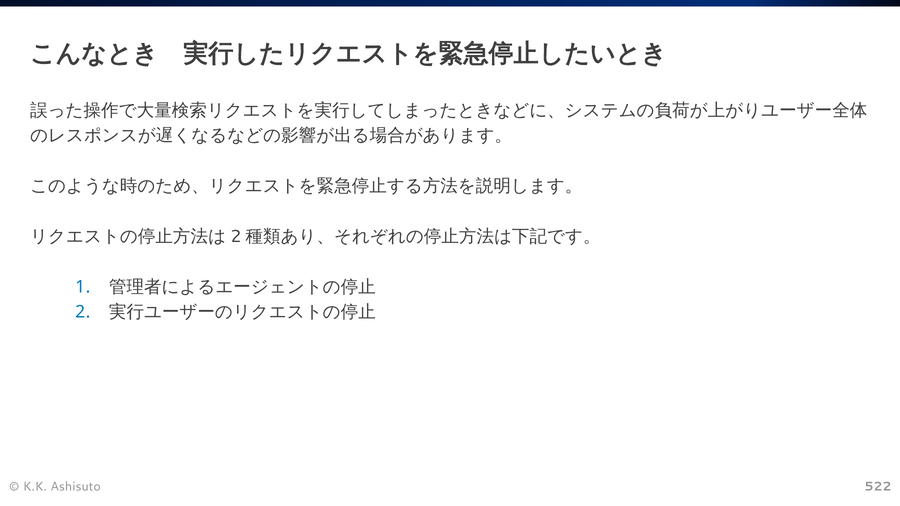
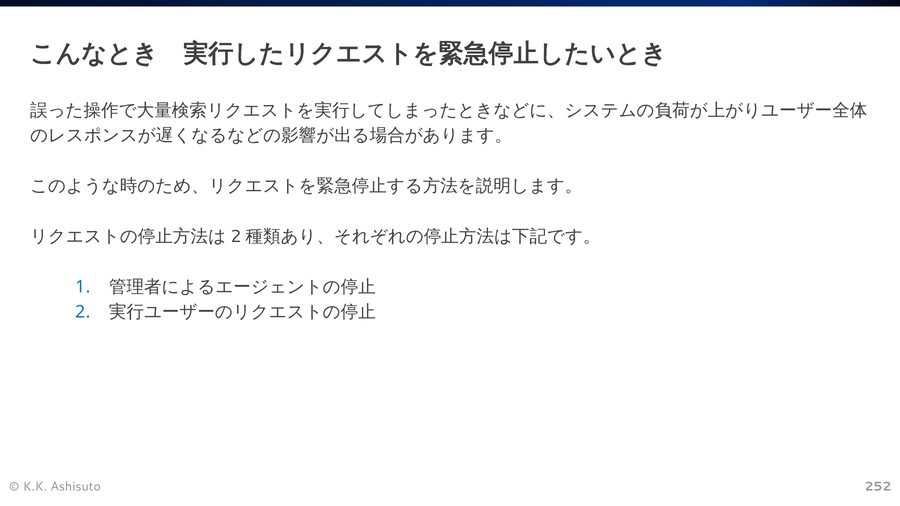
522: 522 -> 252
